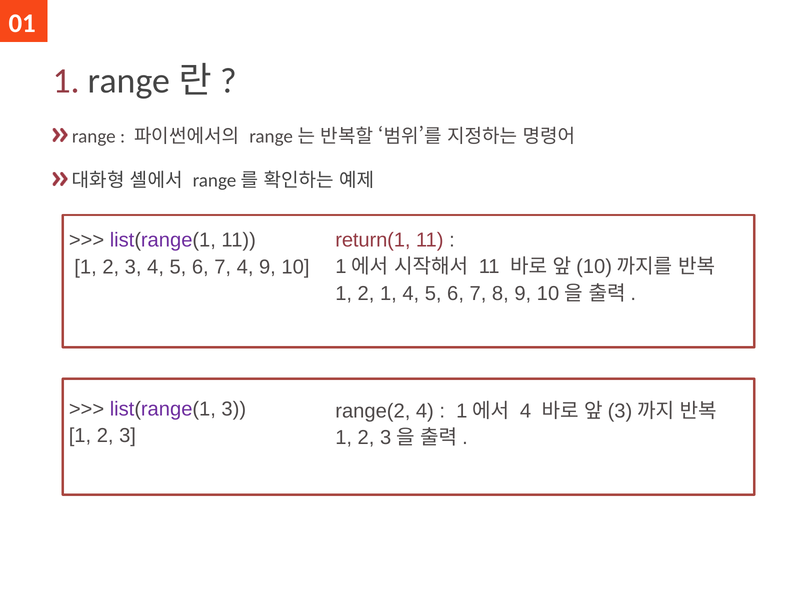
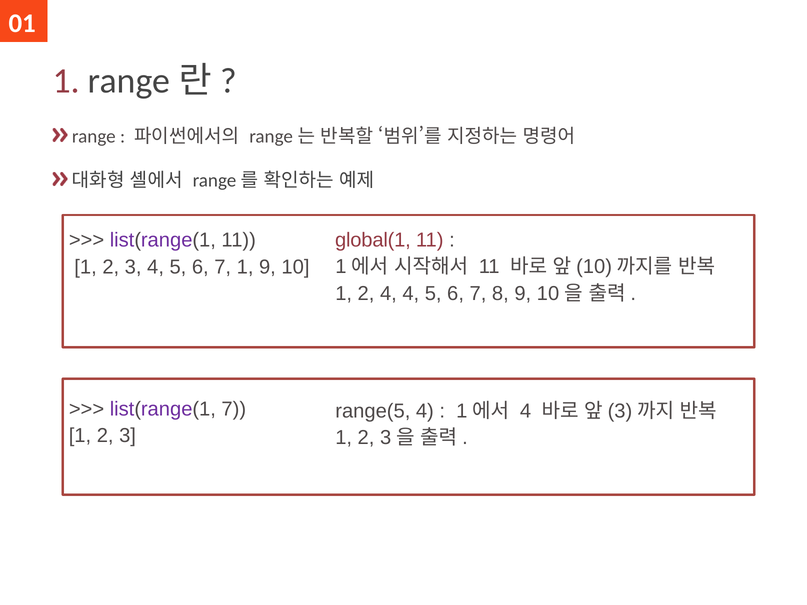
return(1: return(1 -> global(1
6 7 4: 4 -> 1
2 1: 1 -> 4
list(range(1 3: 3 -> 7
range(2: range(2 -> range(5
